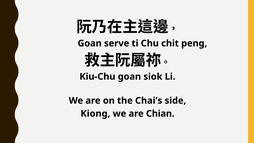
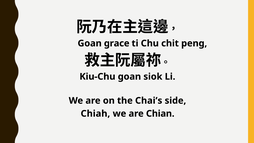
serve: serve -> grace
Kiong: Kiong -> Chiah
